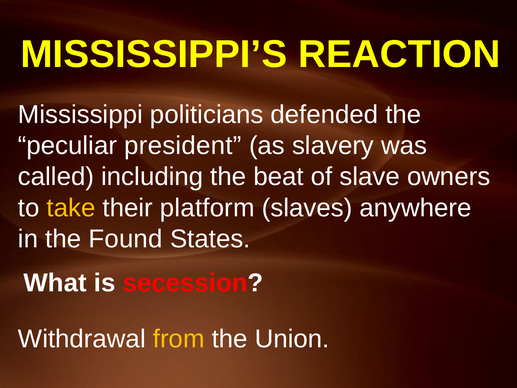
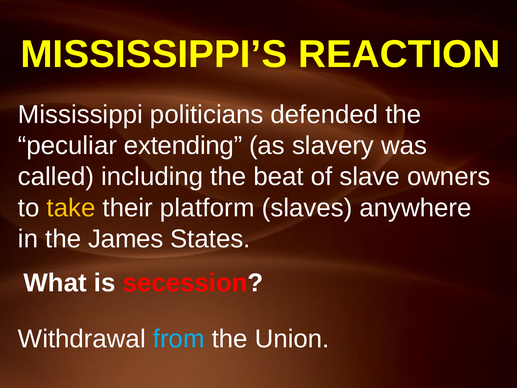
president: president -> extending
Found: Found -> James
from colour: yellow -> light blue
